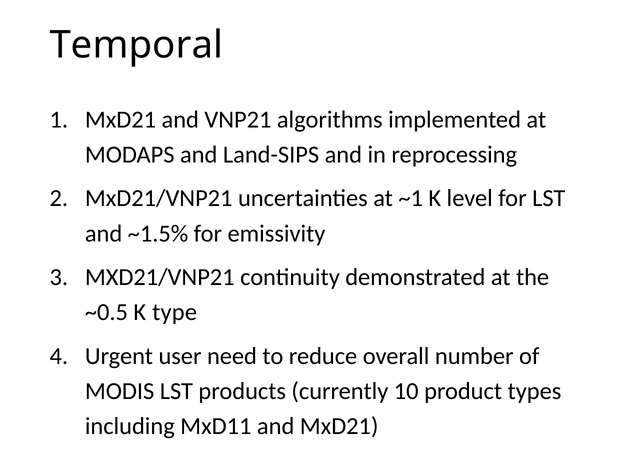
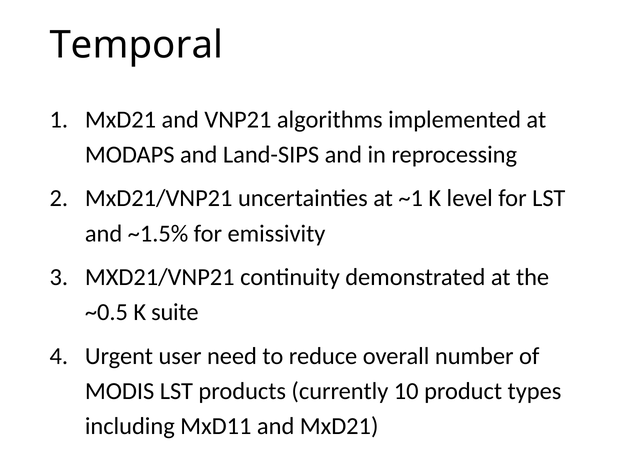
type: type -> suite
